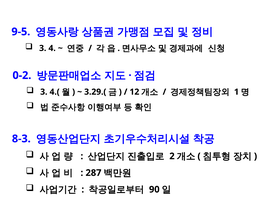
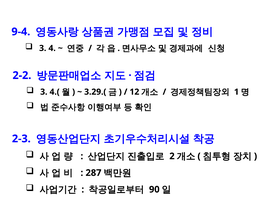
9-5: 9-5 -> 9-4
0-2: 0-2 -> 2-2
8-3: 8-3 -> 2-3
